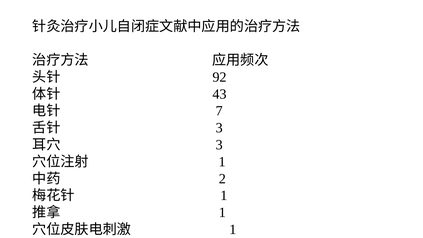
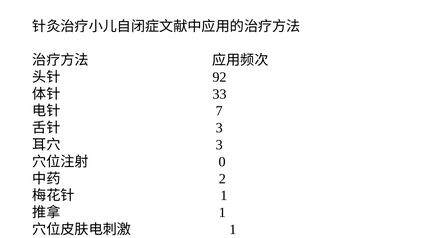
43: 43 -> 33
1 at (222, 162): 1 -> 0
